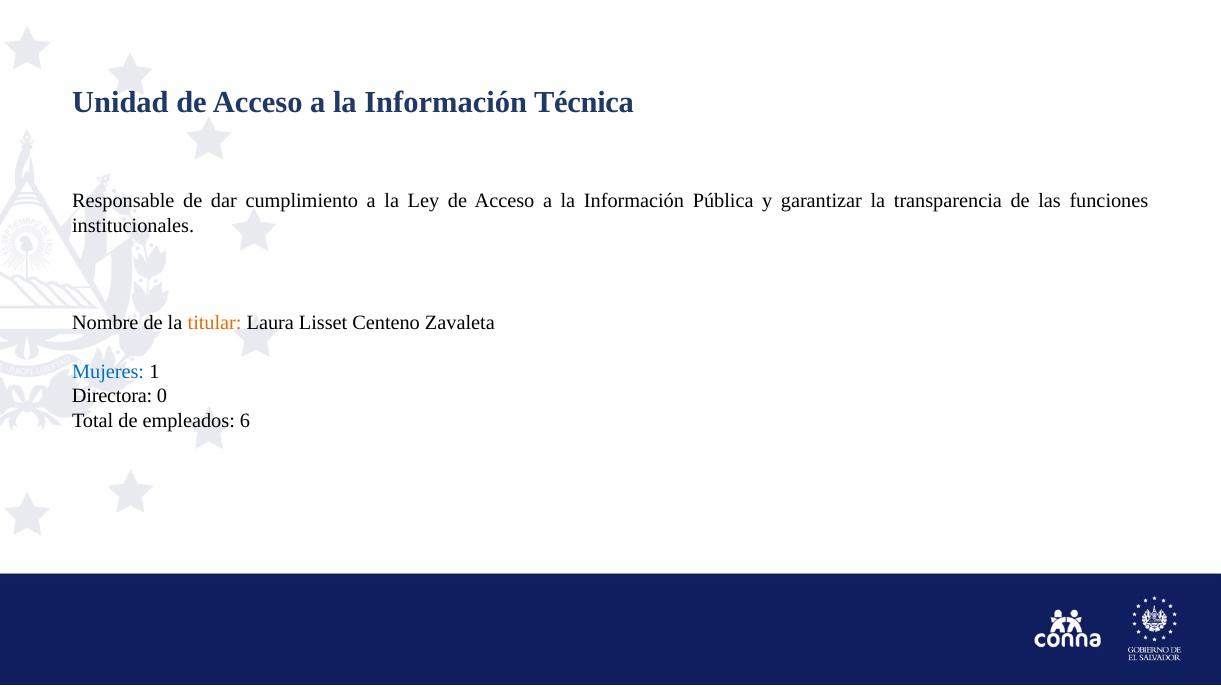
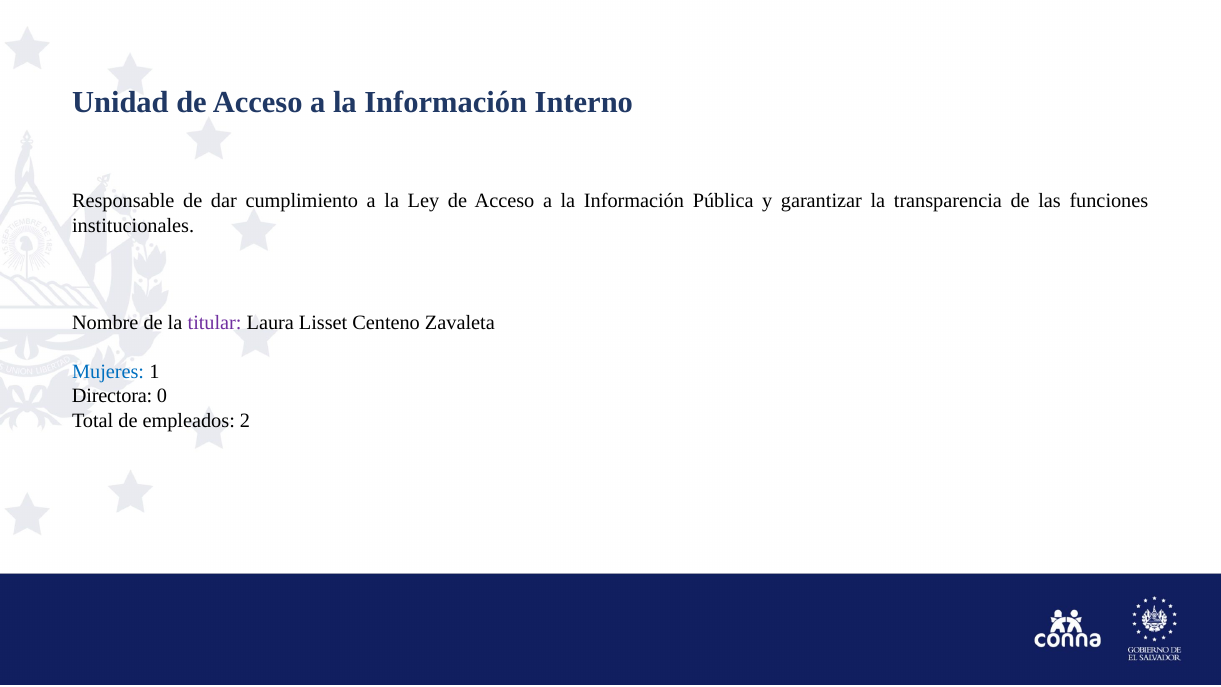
Técnica: Técnica -> Interno
titular colour: orange -> purple
6: 6 -> 2
